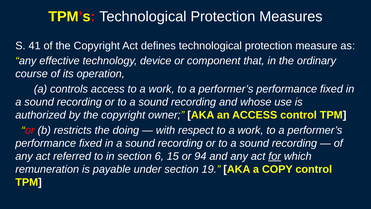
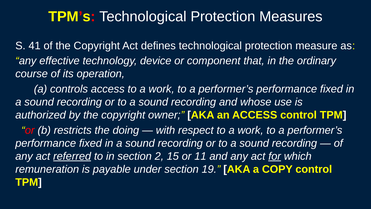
referred underline: none -> present
6: 6 -> 2
94: 94 -> 11
